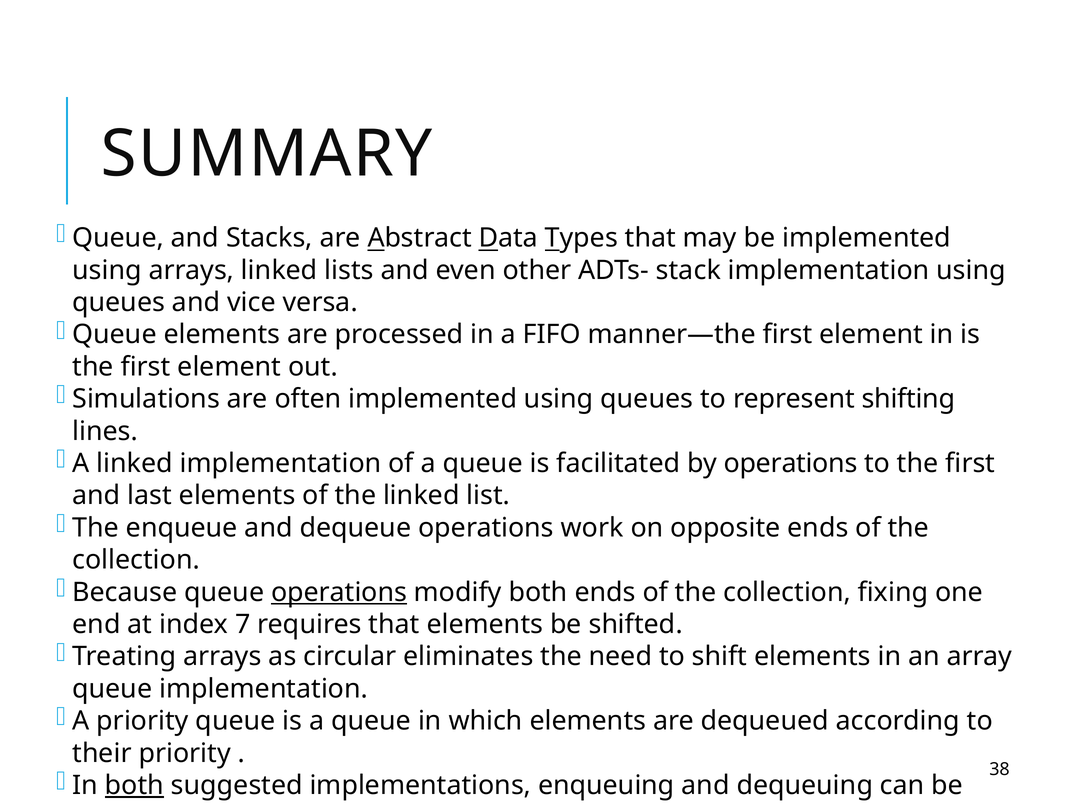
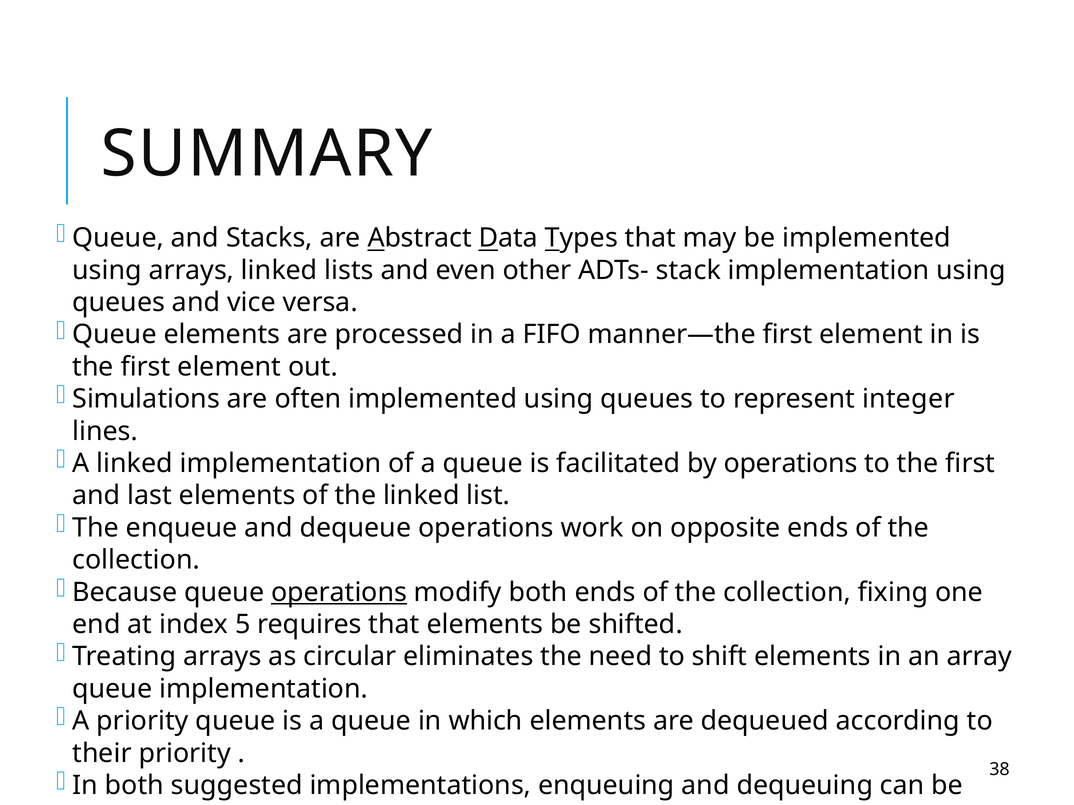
represent shifting: shifting -> integer
7: 7 -> 5
both at (134, 786) underline: present -> none
